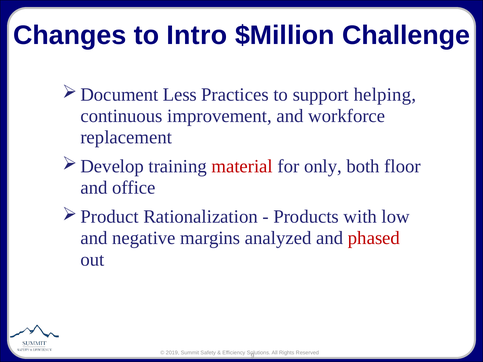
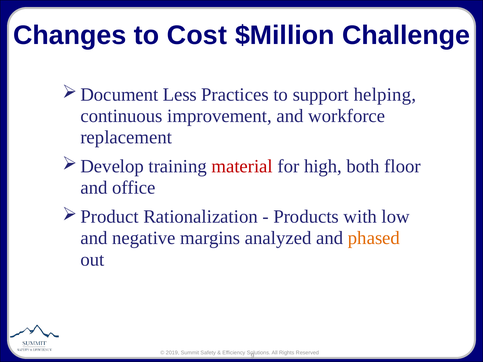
Intro: Intro -> Cost
only: only -> high
phased colour: red -> orange
